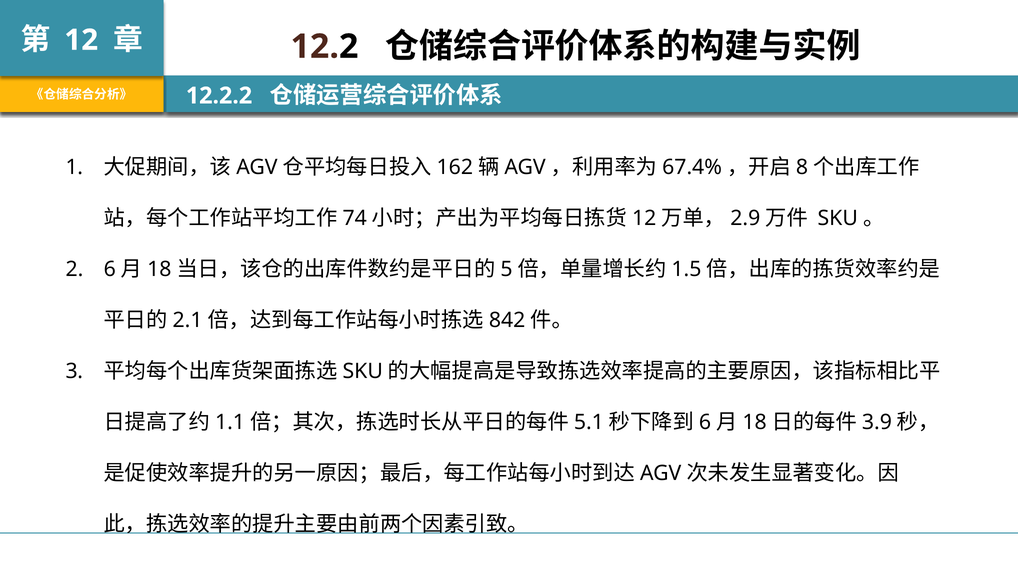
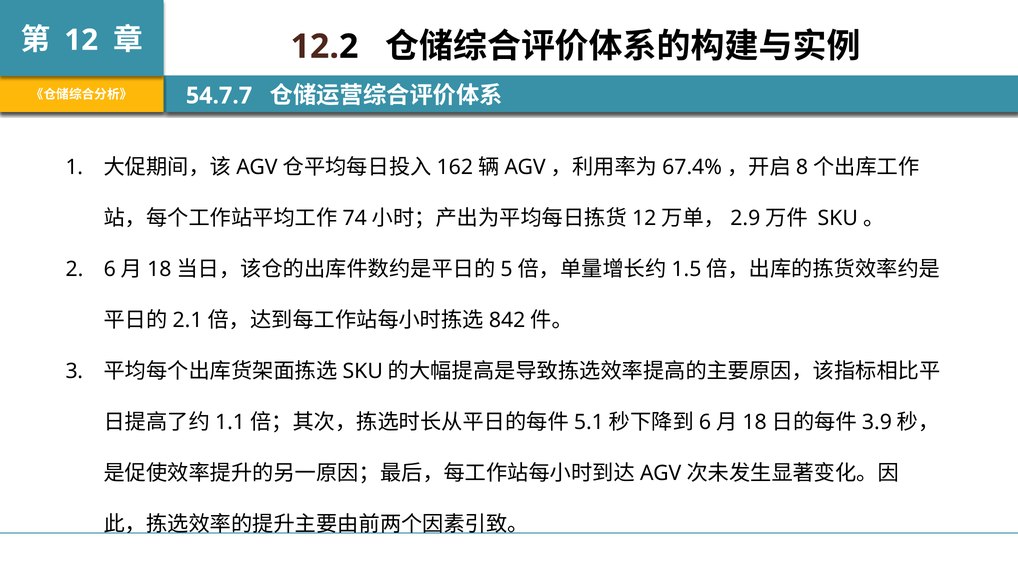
12.2.2: 12.2.2 -> 54.7.7
